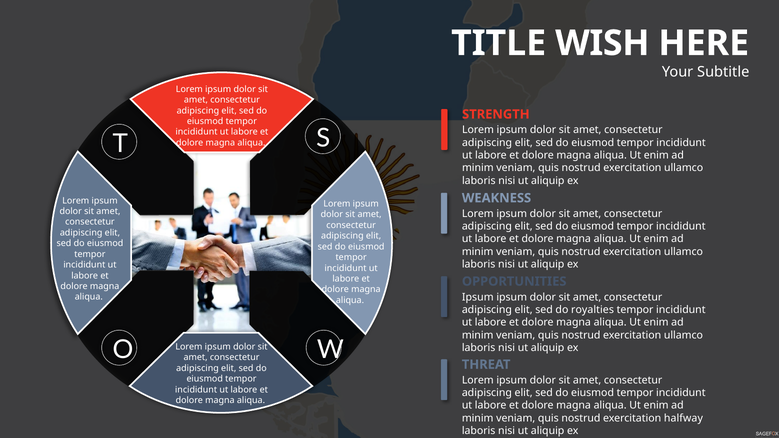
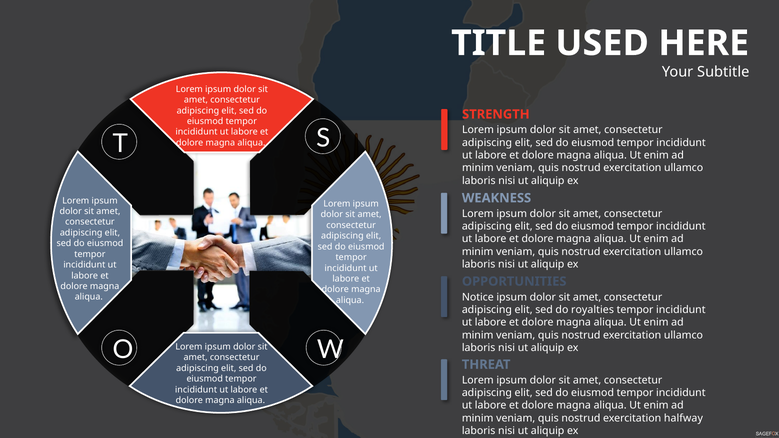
WISH: WISH -> USED
Ipsum at (478, 297): Ipsum -> Notice
